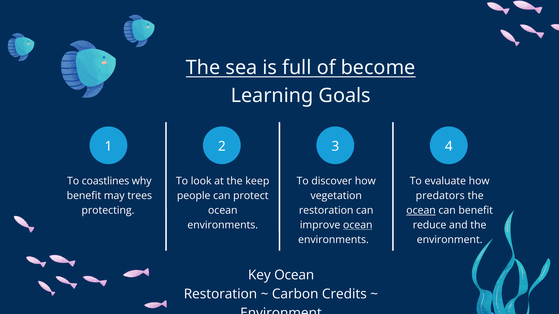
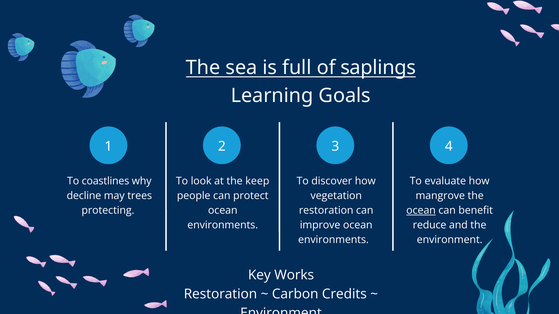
become: become -> saplings
benefit at (84, 196): benefit -> decline
predators: predators -> mangrove
ocean at (358, 225) underline: present -> none
Key Ocean: Ocean -> Works
